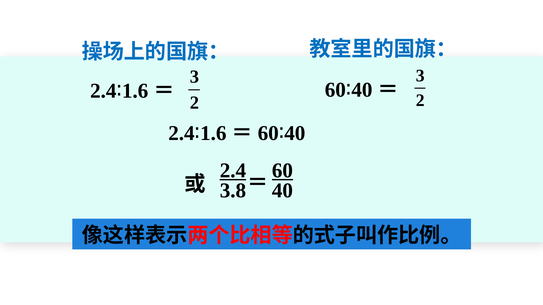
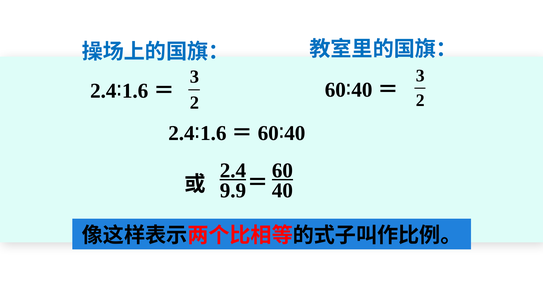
3.8: 3.8 -> 9.9
